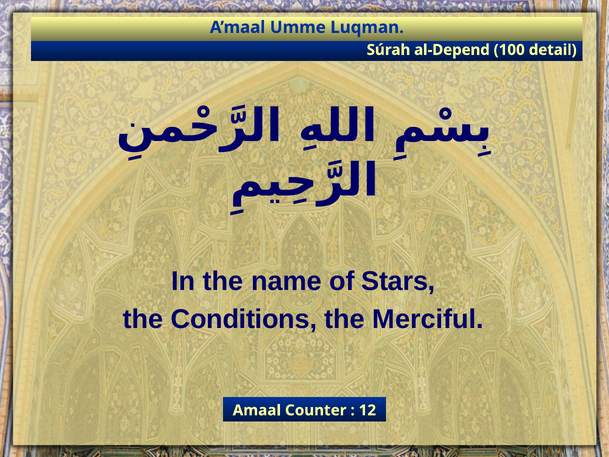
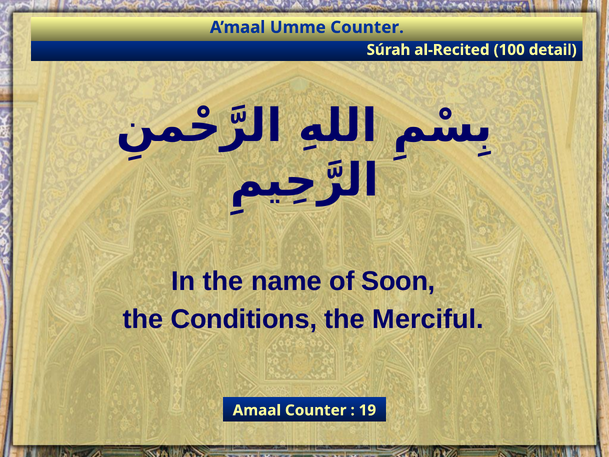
Umme Luqman: Luqman -> Counter
al-Depend: al-Depend -> al-Recited
Stars: Stars -> Soon
12: 12 -> 19
